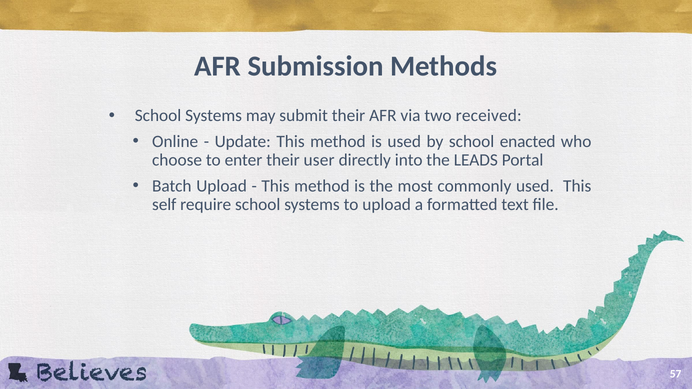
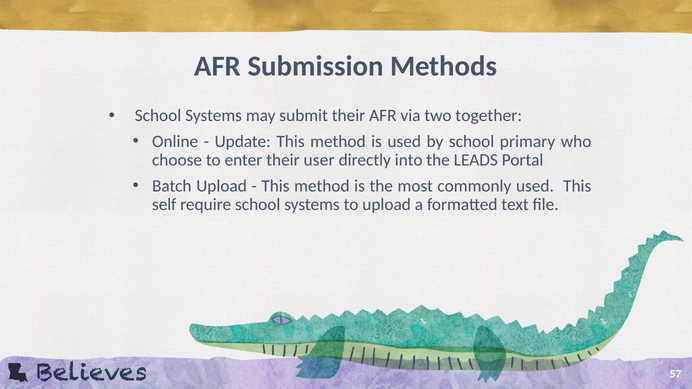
received: received -> together
enacted: enacted -> primary
